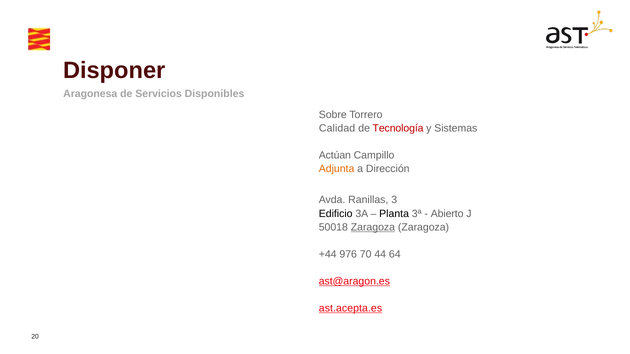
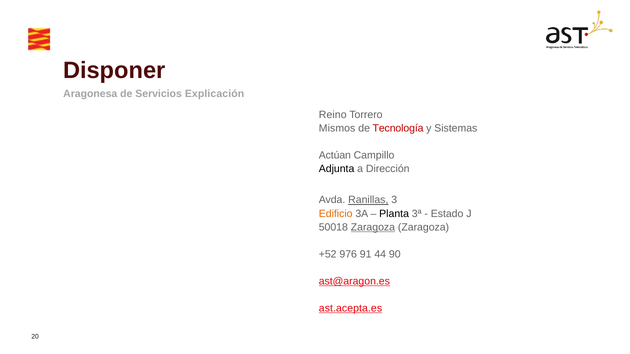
Disponibles: Disponibles -> Explicación
Sobre: Sobre -> Reino
Calidad: Calidad -> Mismos
Adjunta colour: orange -> black
Ranillas underline: none -> present
Edificio colour: black -> orange
Abierto: Abierto -> Estado
+44: +44 -> +52
70: 70 -> 91
64: 64 -> 90
